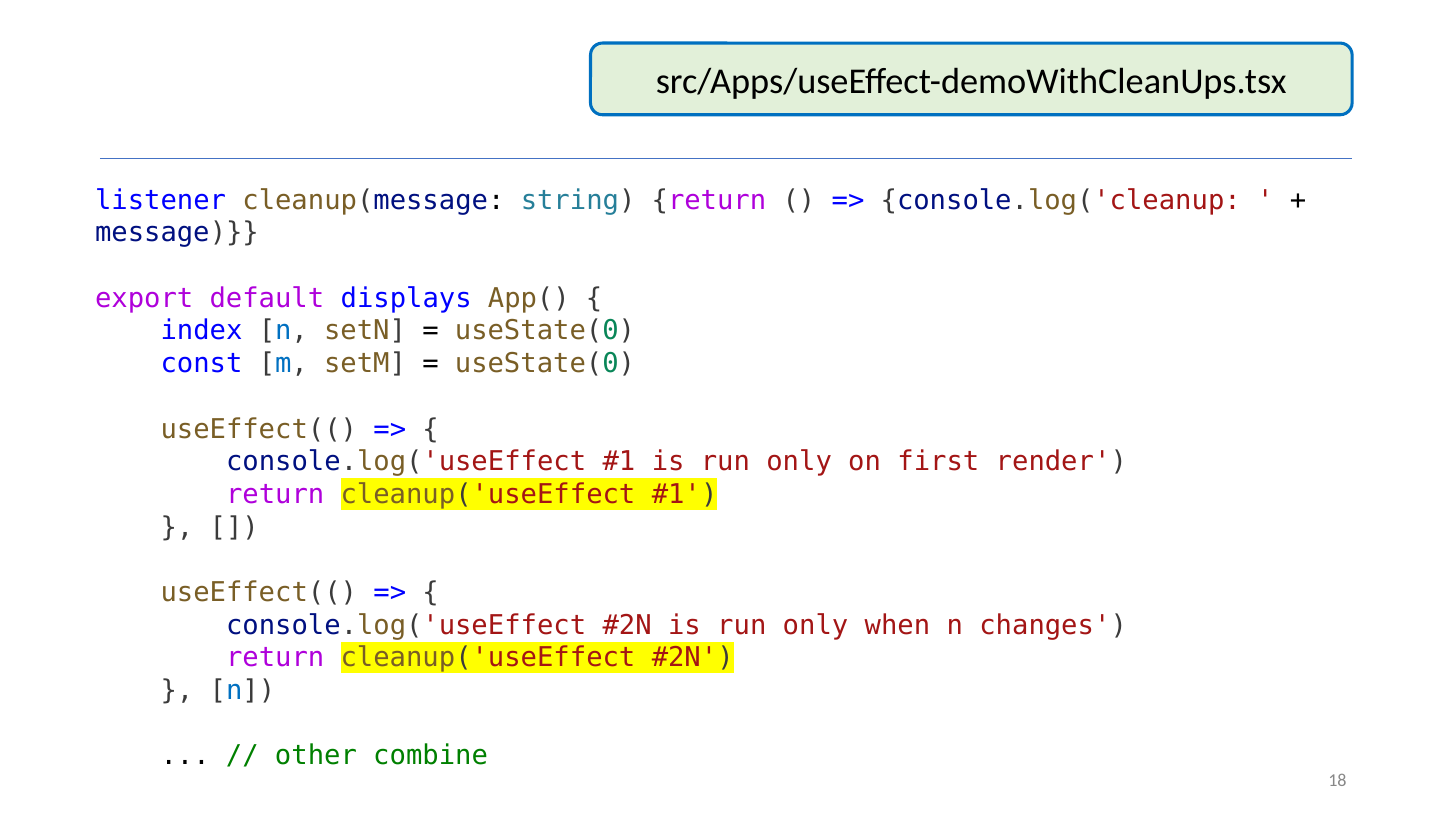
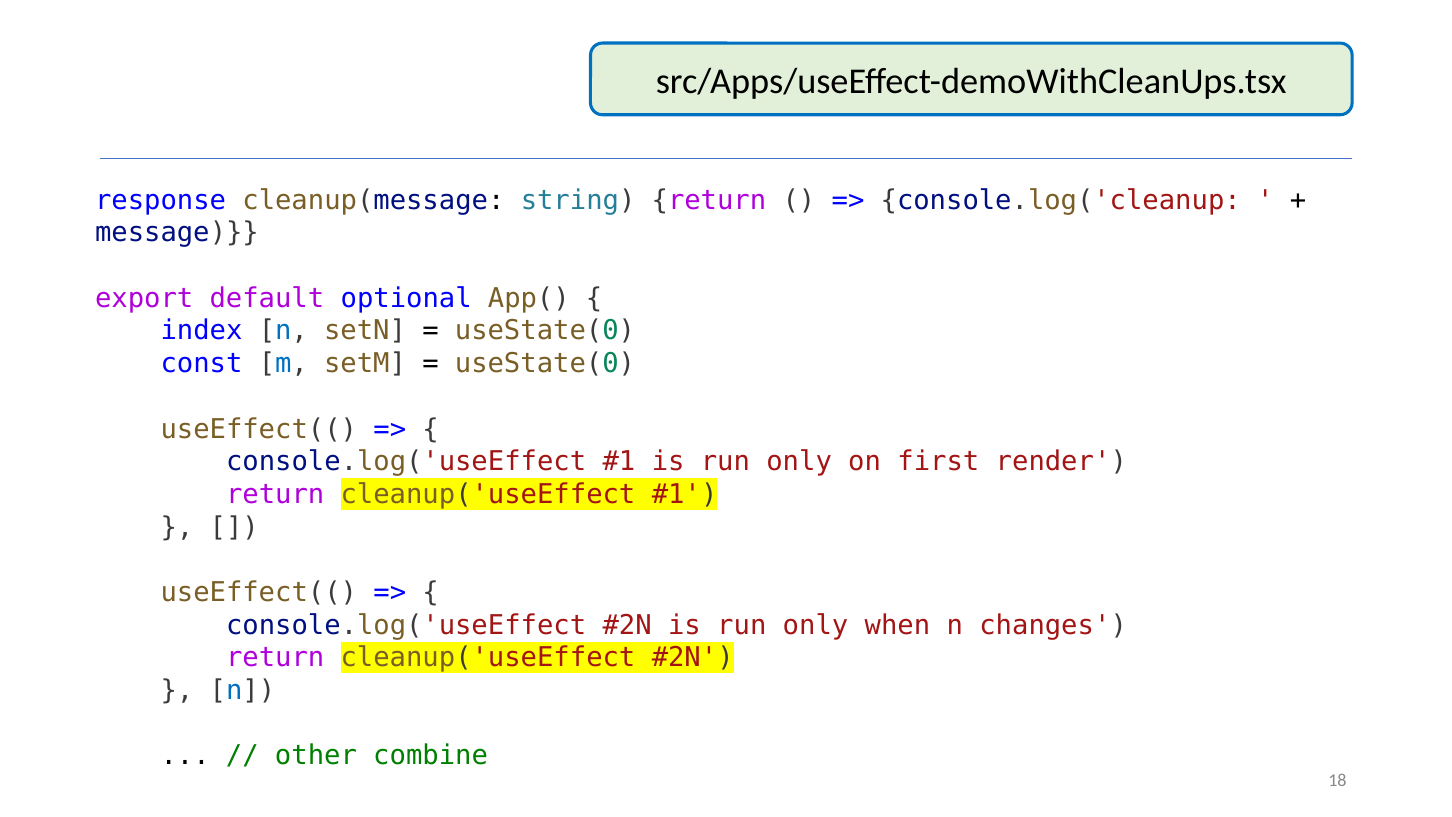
listener: listener -> response
displays: displays -> optional
